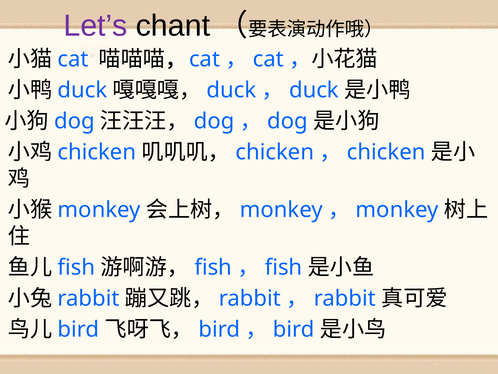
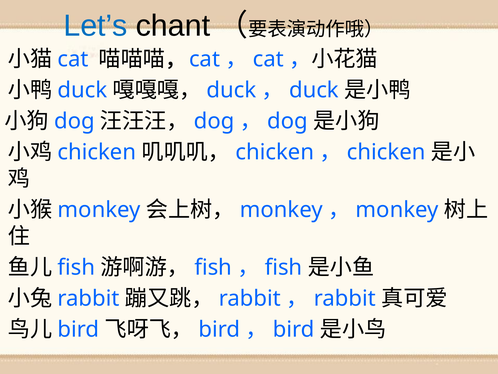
Let’s colour: purple -> blue
